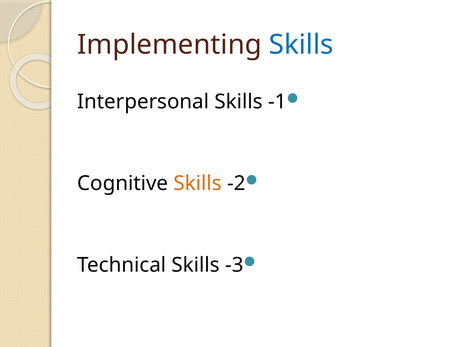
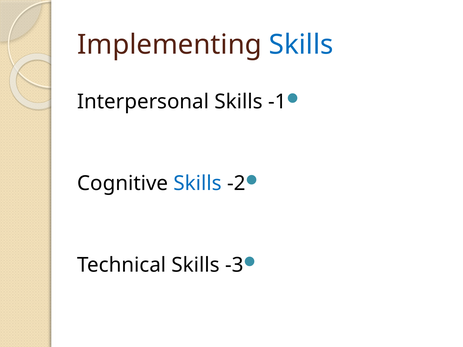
Skills at (198, 184) colour: orange -> blue
